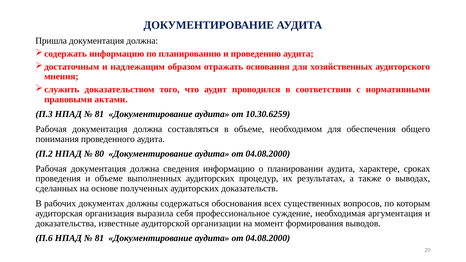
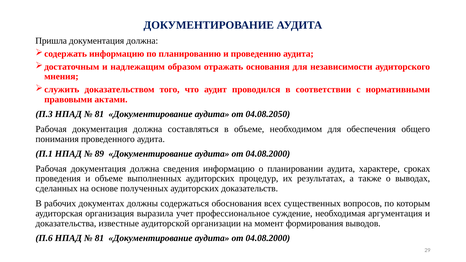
хозяйственных: хозяйственных -> независимости
10.30.6259: 10.30.6259 -> 04.08.2050
П.2: П.2 -> П.1
80: 80 -> 89
себя: себя -> учет
